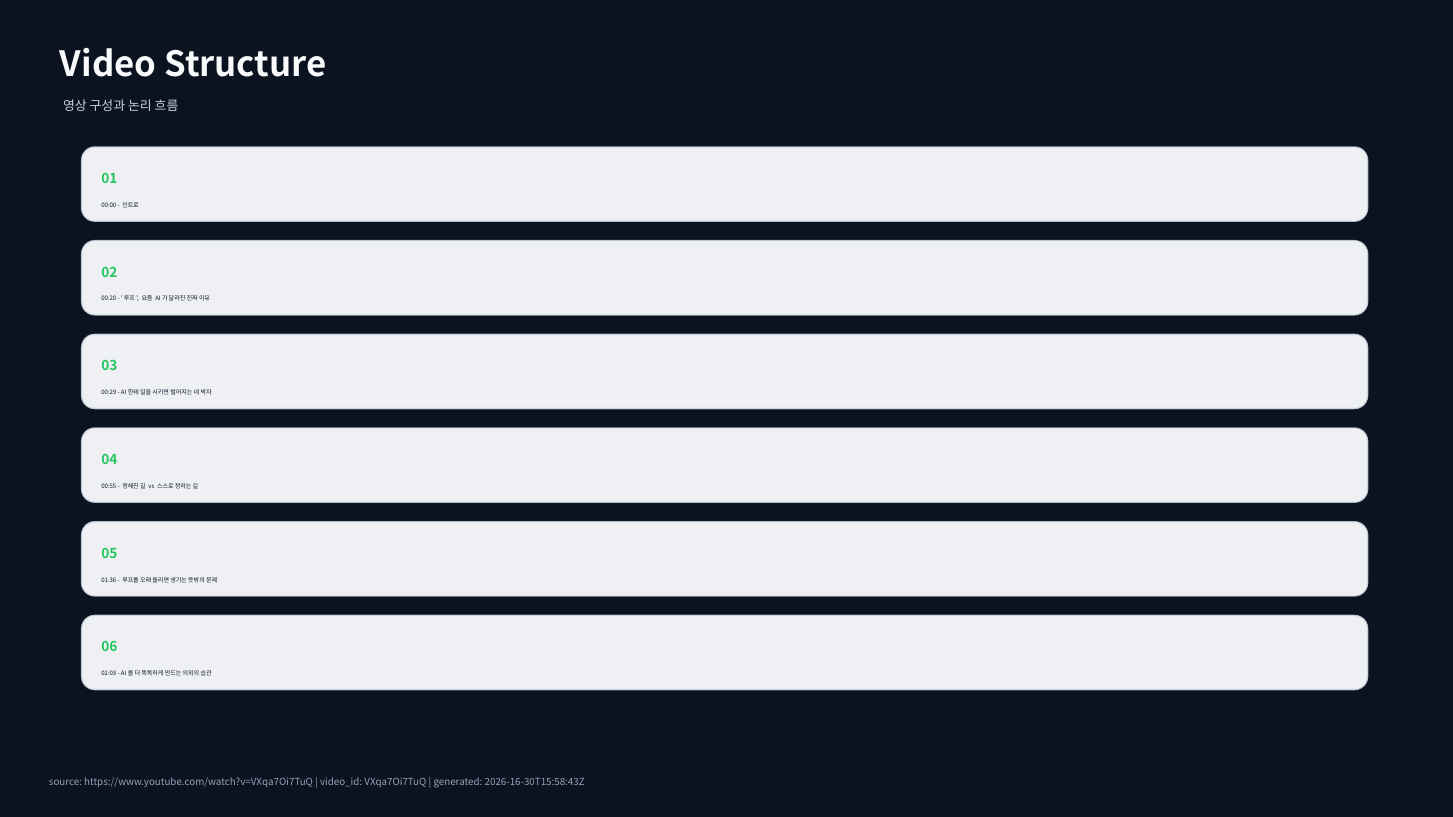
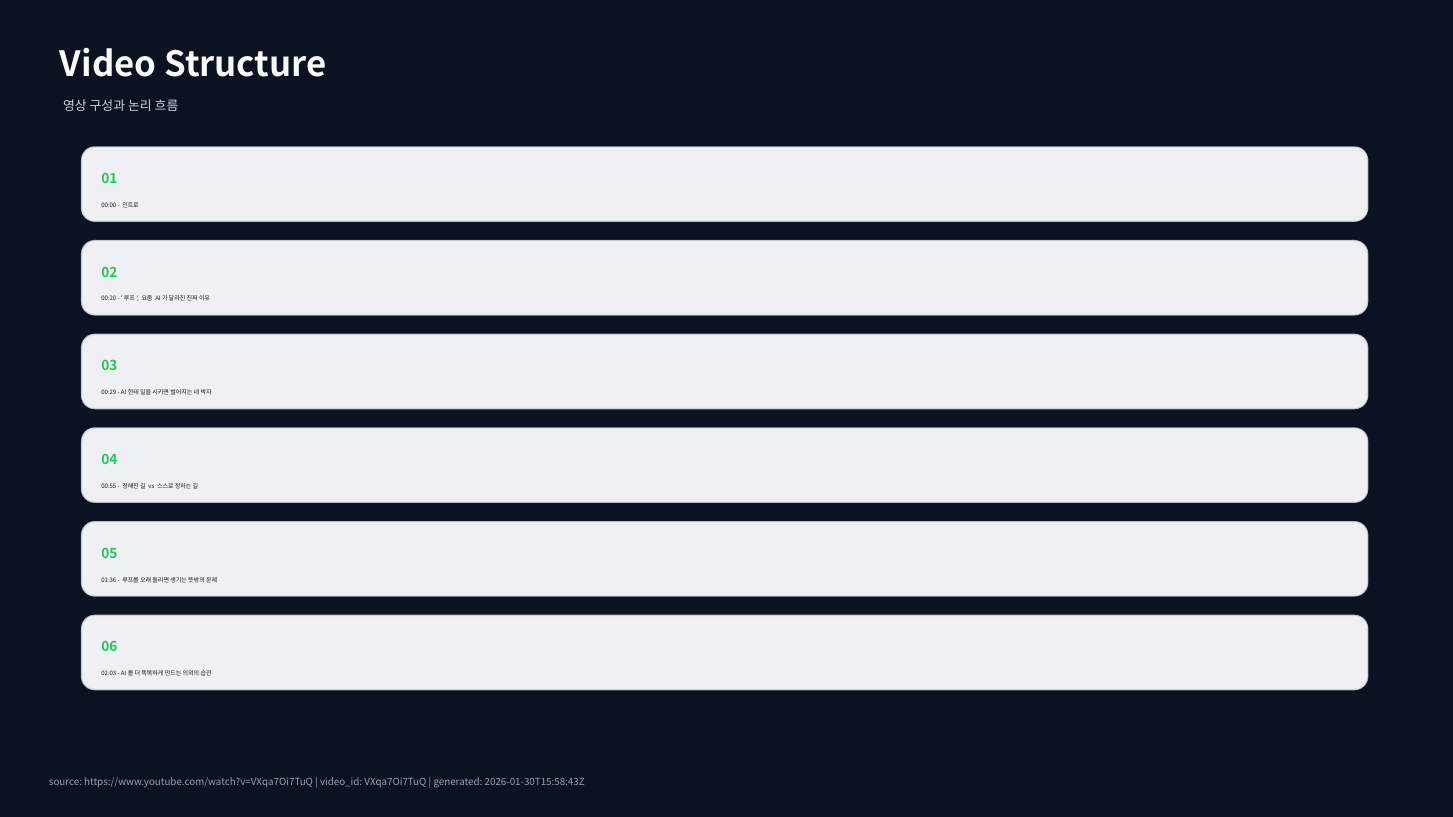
2026-16-30T15:58:43Z: 2026-16-30T15:58:43Z -> 2026-01-30T15:58:43Z
